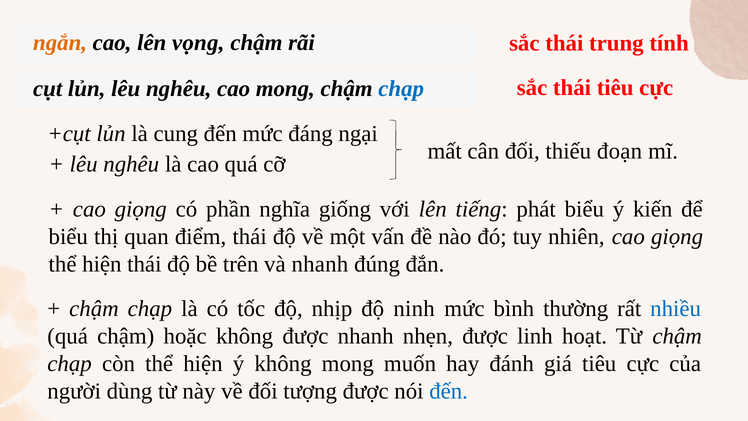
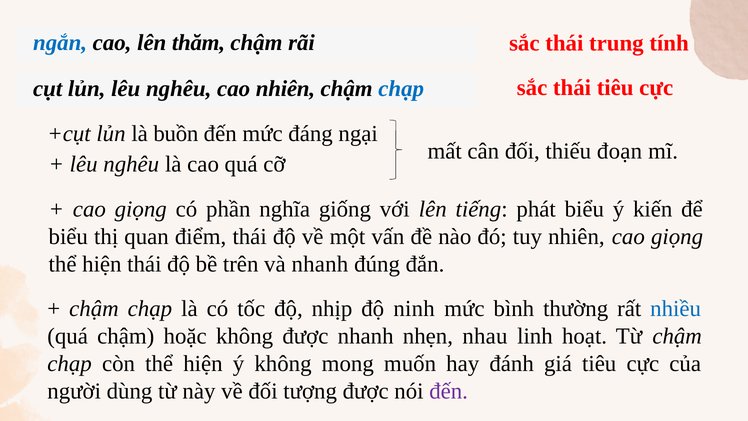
ngắn colour: orange -> blue
vọng: vọng -> thăm
cao mong: mong -> nhiên
cung: cung -> buồn
nhẹn được: được -> nhau
đến at (449, 391) colour: blue -> purple
